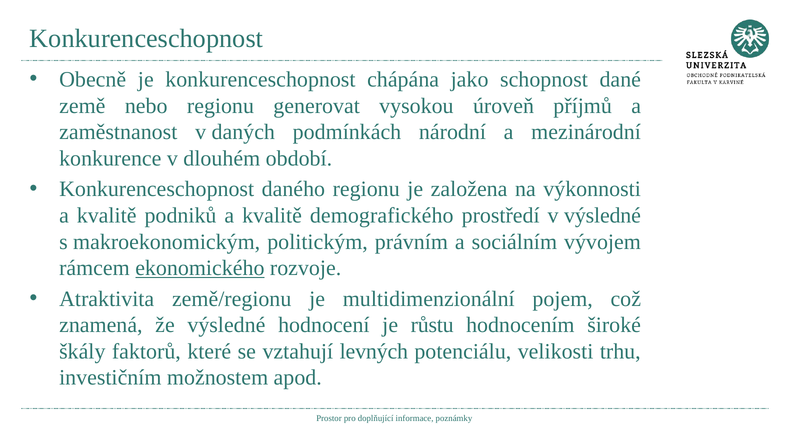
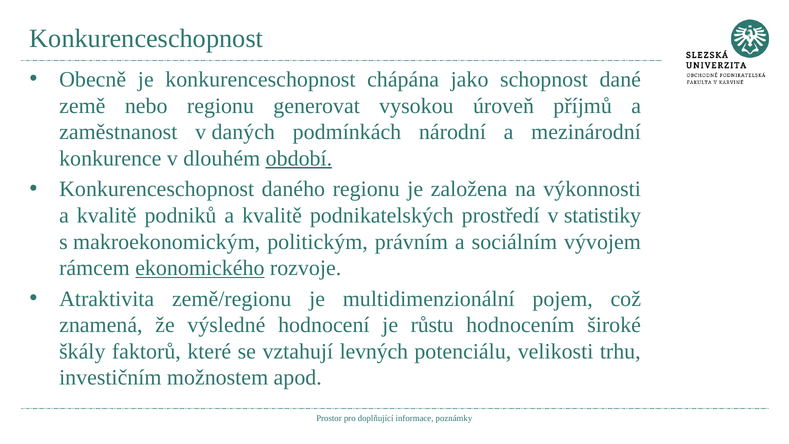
období underline: none -> present
demografického: demografického -> podnikatelských
v výsledné: výsledné -> statistiky
